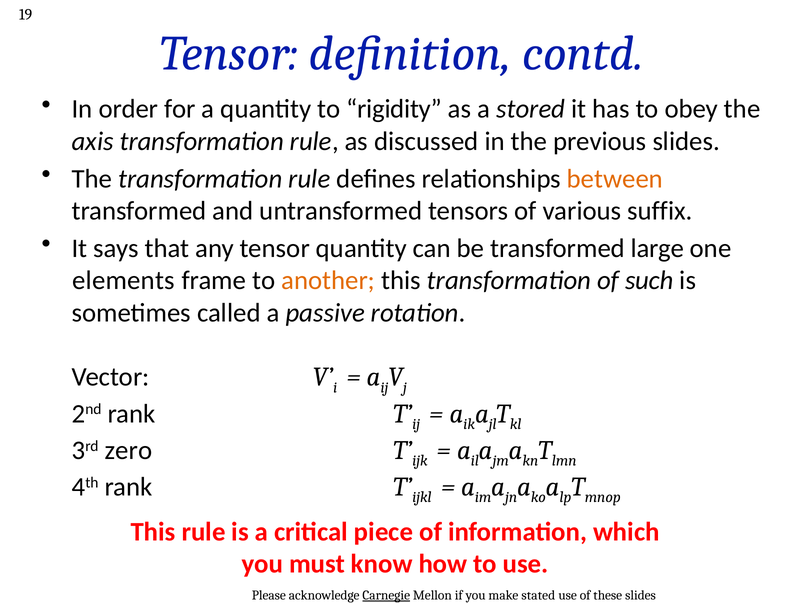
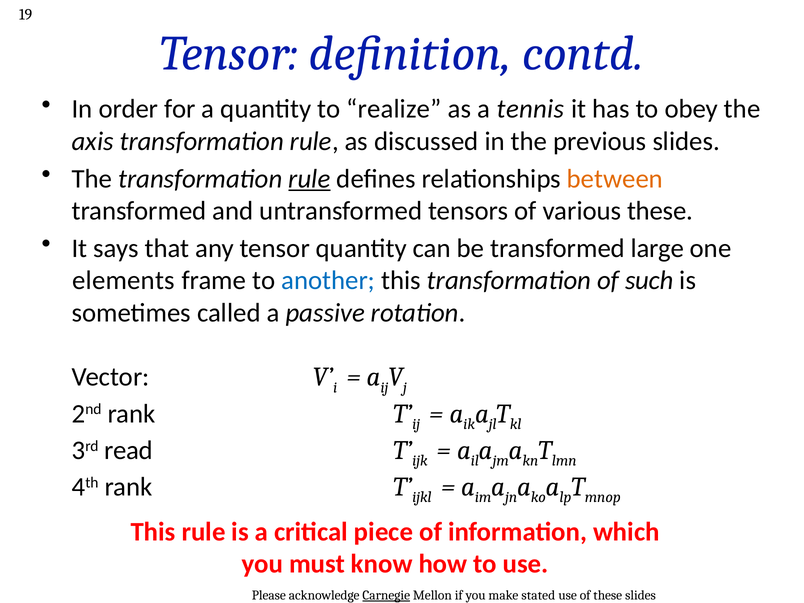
rigidity: rigidity -> realize
stored: stored -> tennis
rule at (309, 179) underline: none -> present
various suffix: suffix -> these
another colour: orange -> blue
zero: zero -> read
